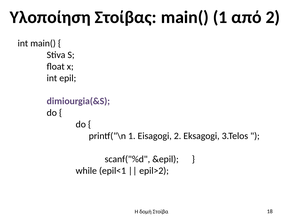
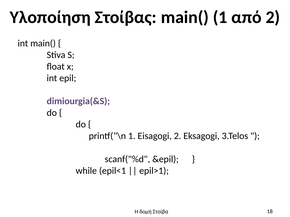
epil>2: epil>2 -> epil>1
